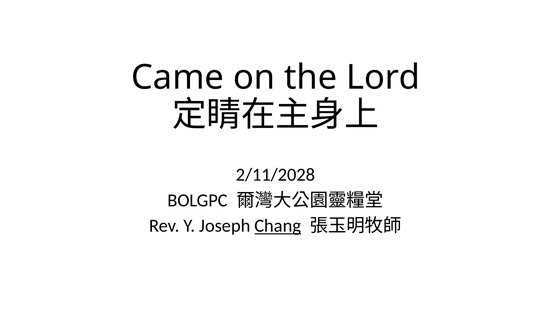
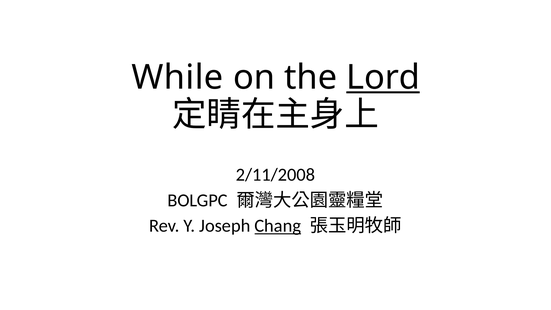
Came: Came -> While
Lord underline: none -> present
2/11/2028: 2/11/2028 -> 2/11/2008
